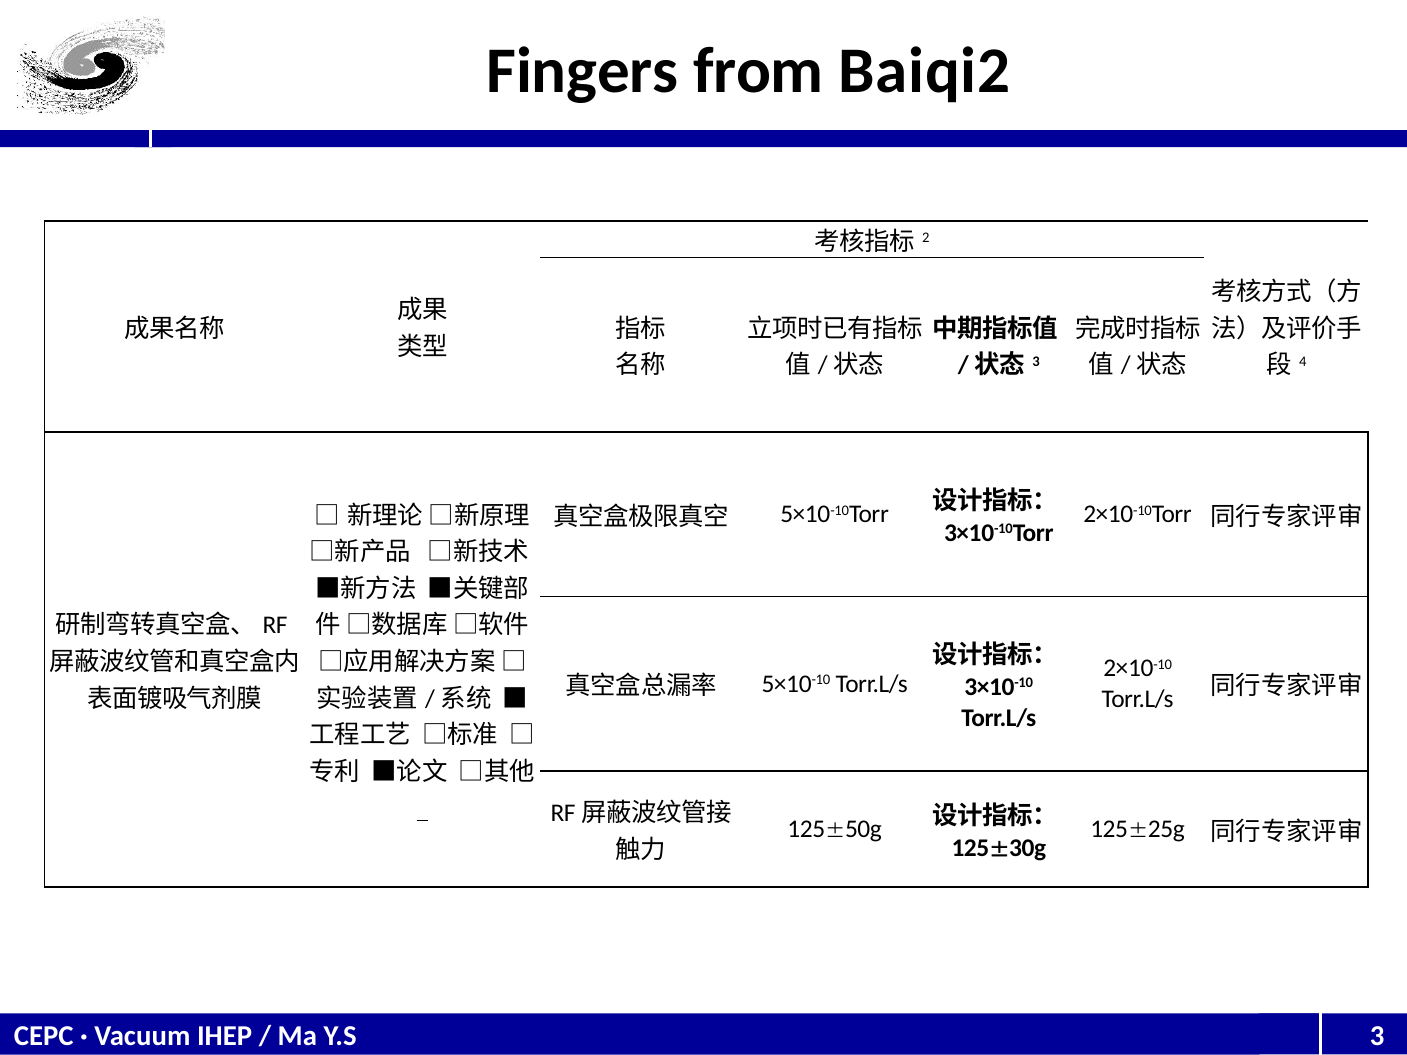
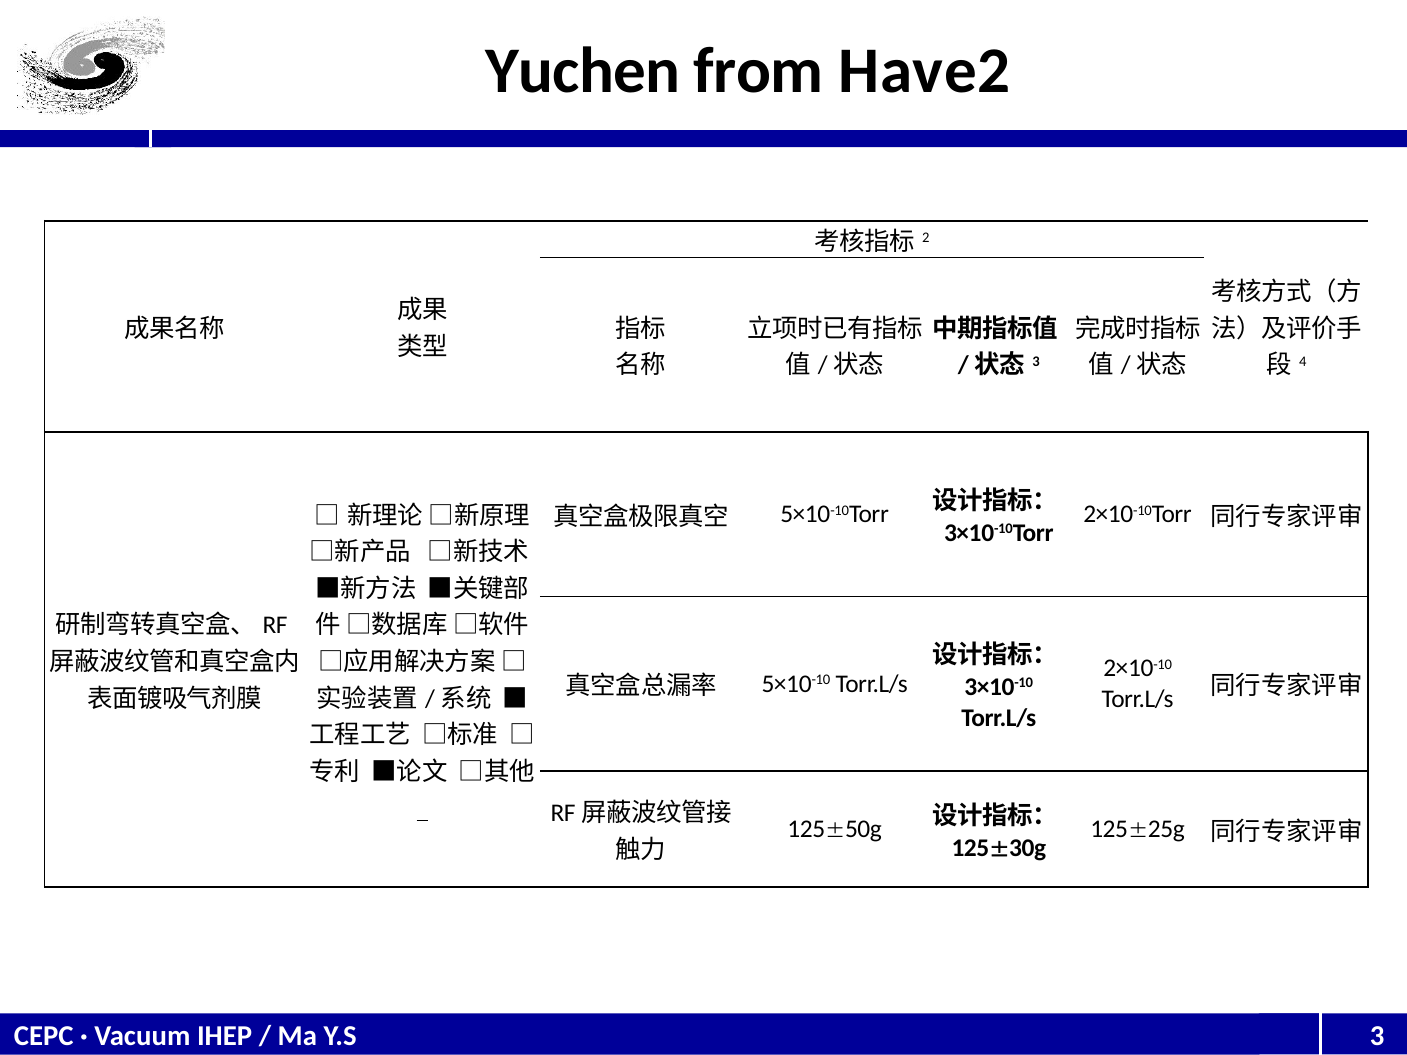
Fingers: Fingers -> Yuchen
Baiqi2: Baiqi2 -> Have2
